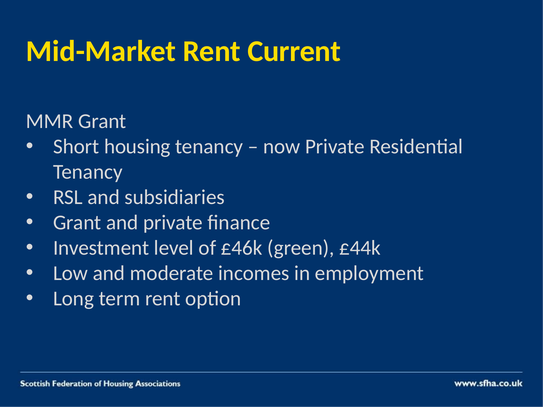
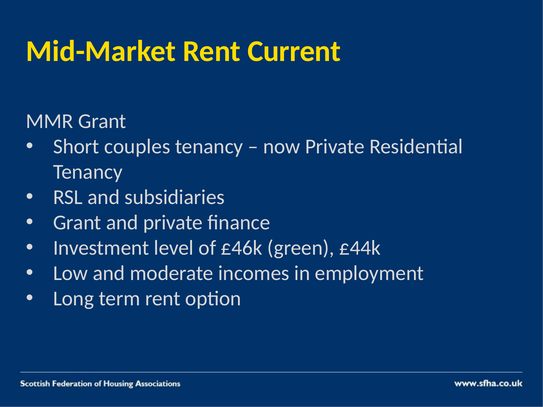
housing: housing -> couples
